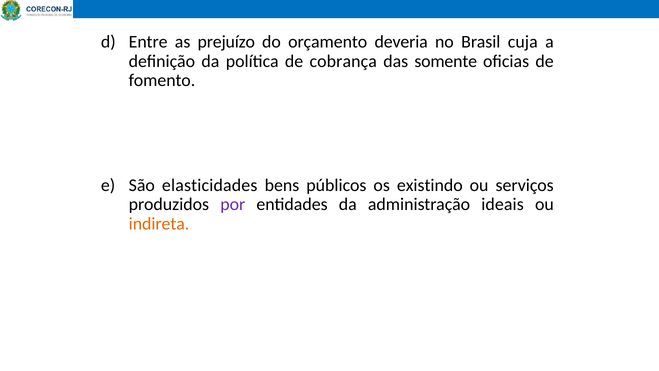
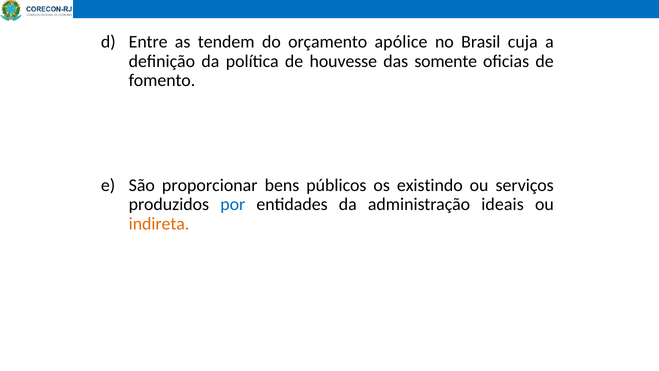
prejuízo: prejuízo -> tendem
deveria: deveria -> apólice
cobrança: cobrança -> houvesse
elasticidades: elasticidades -> proporcionar
por colour: purple -> blue
